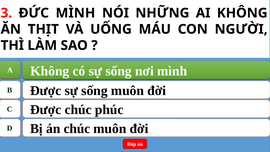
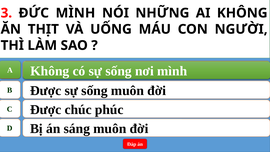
án chúc: chúc -> sáng
